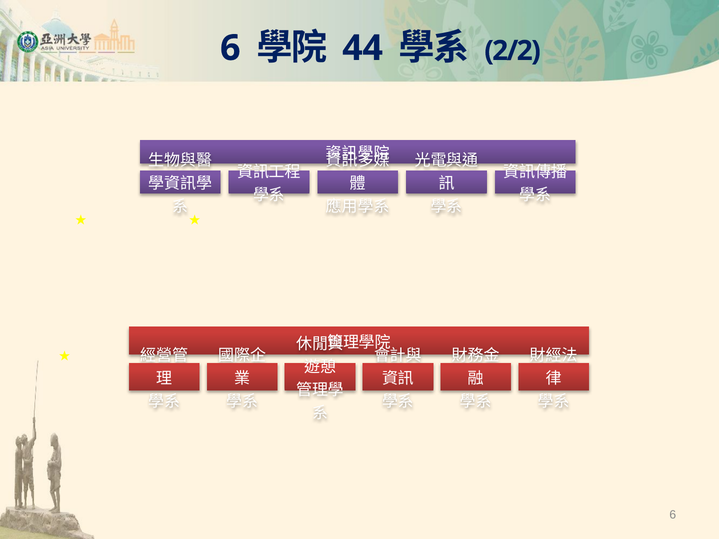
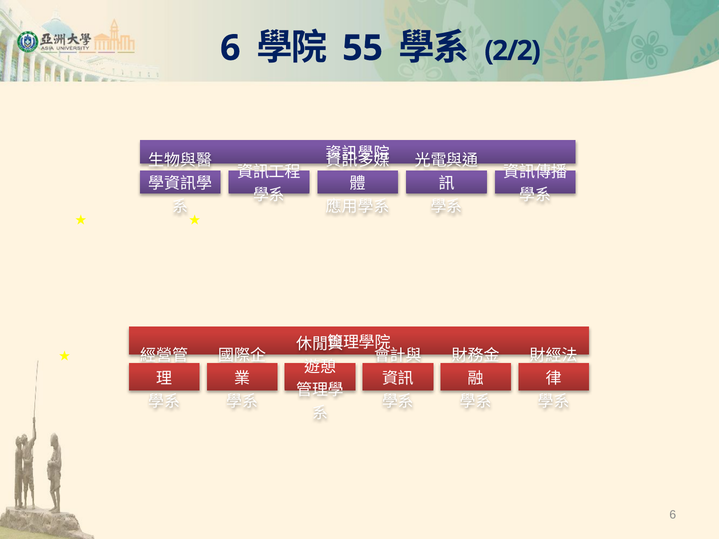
44: 44 -> 55
